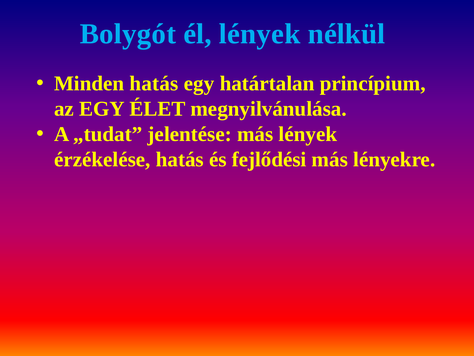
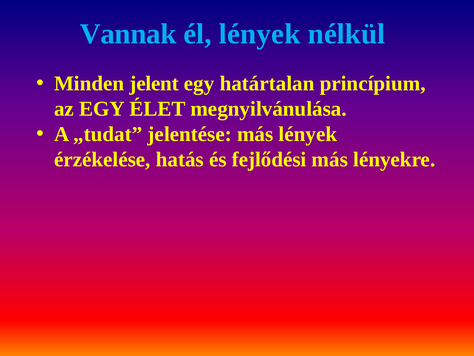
Bolygót: Bolygót -> Vannak
Minden hatás: hatás -> jelent
